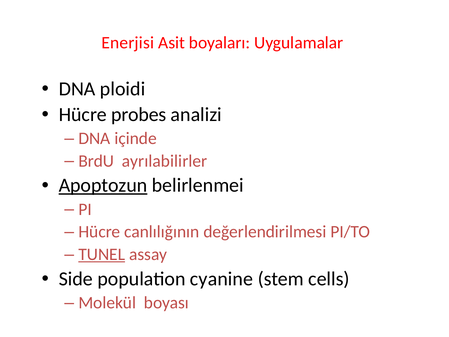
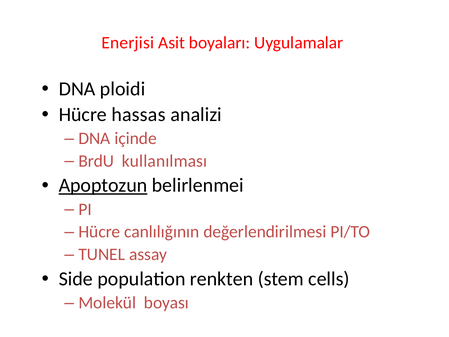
probes: probes -> hassas
ayrılabilirler: ayrılabilirler -> kullanılması
TUNEL underline: present -> none
cyanine: cyanine -> renkten
